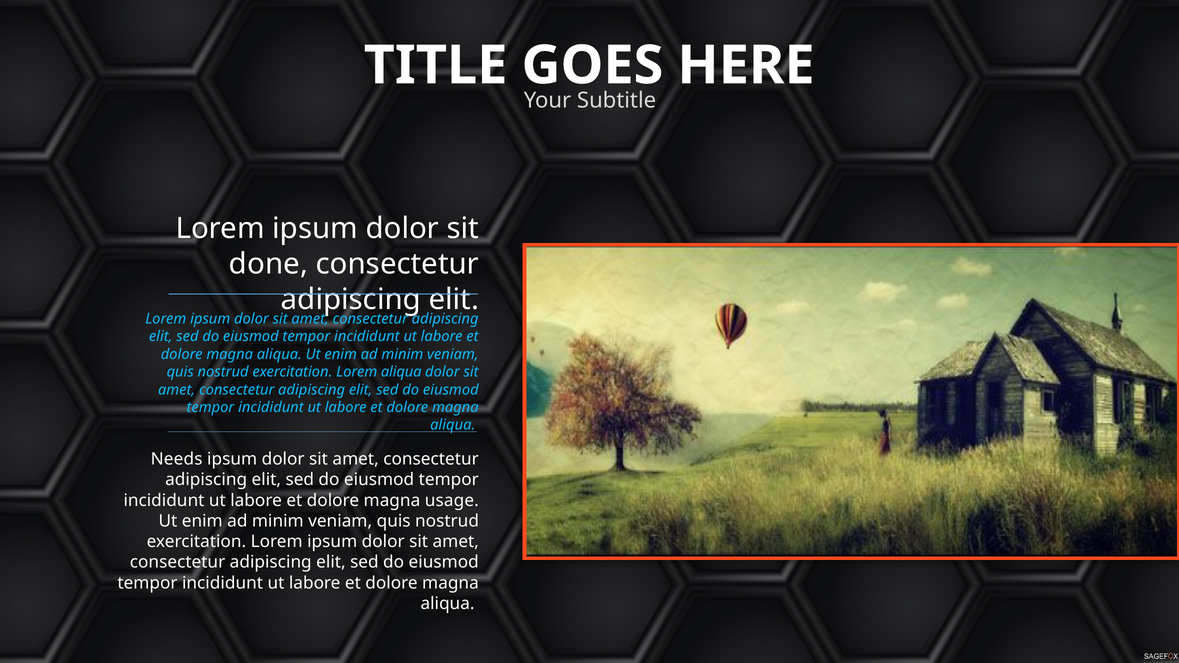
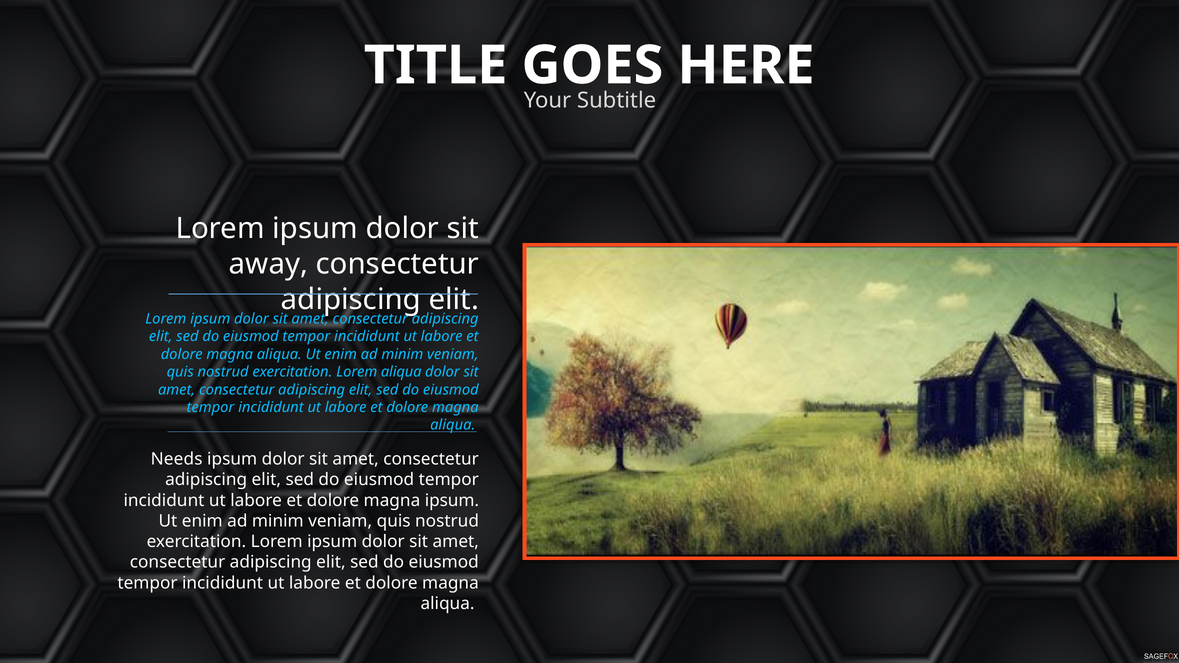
done: done -> away
magna usage: usage -> ipsum
